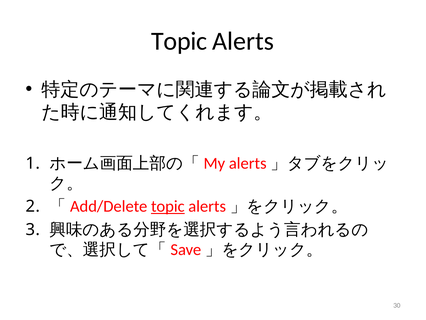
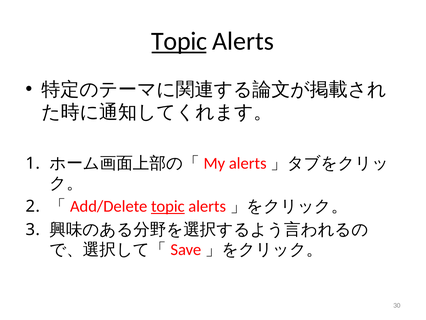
Topic at (179, 41) underline: none -> present
